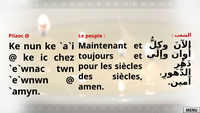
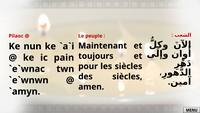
chez: chez -> pain
